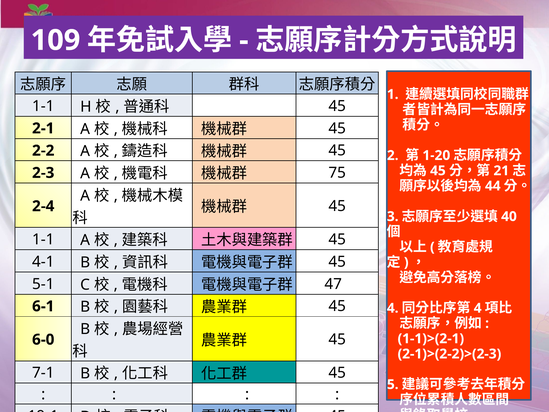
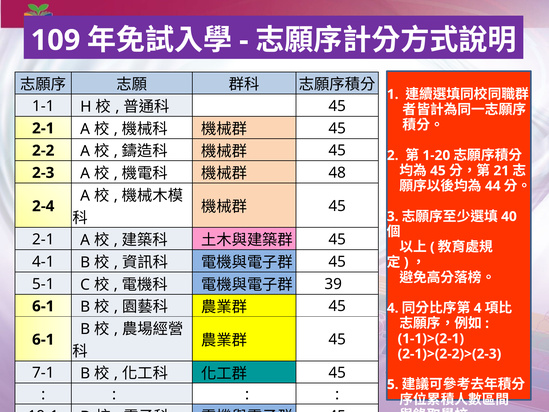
75: 75 -> 48
1-1 at (43, 239): 1-1 -> 2-1
47: 47 -> 39
6-0 at (43, 339): 6-0 -> 6-1
